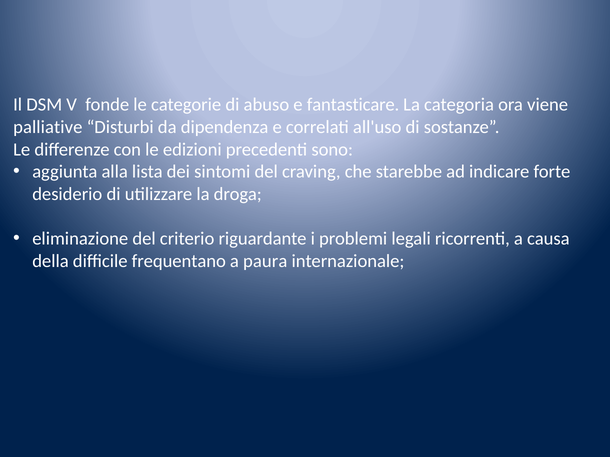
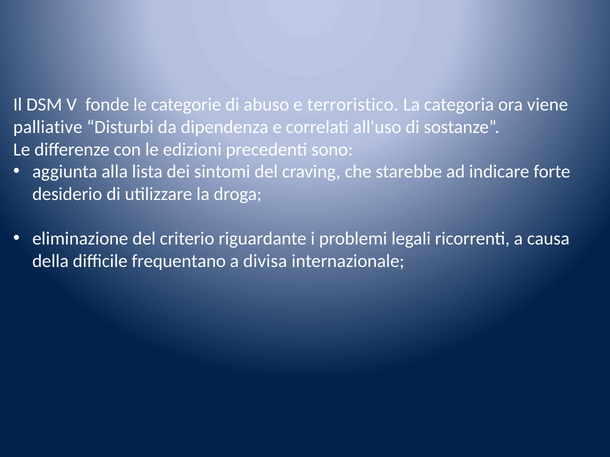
fantasticare: fantasticare -> terroristico
paura: paura -> divisa
